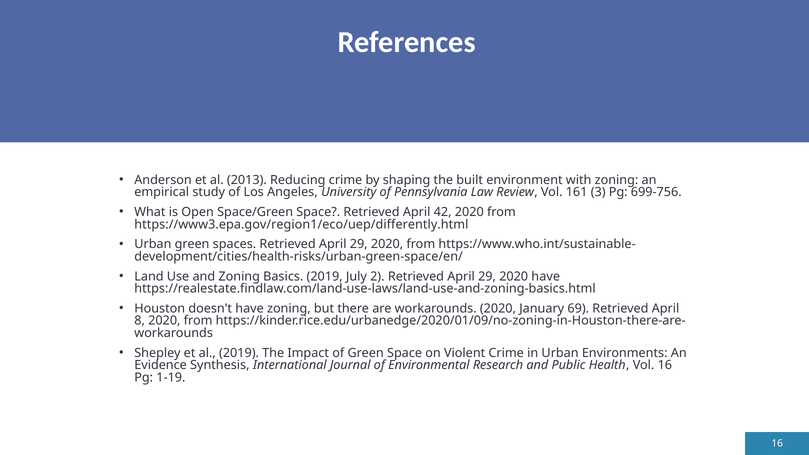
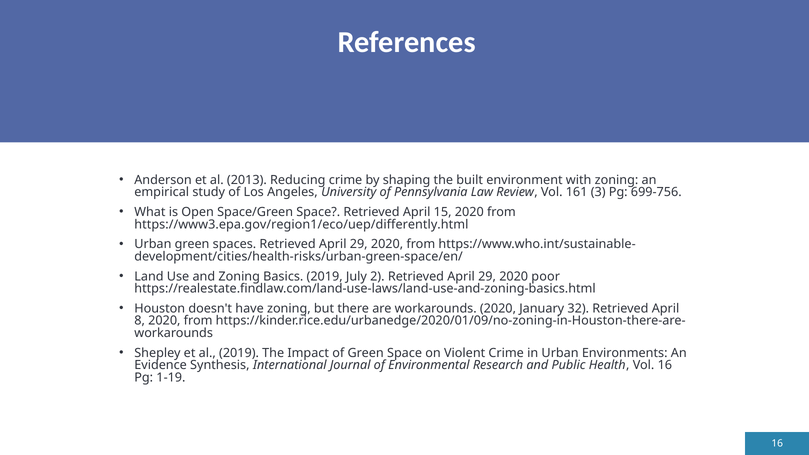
42: 42 -> 15
2020 have: have -> poor
69: 69 -> 32
